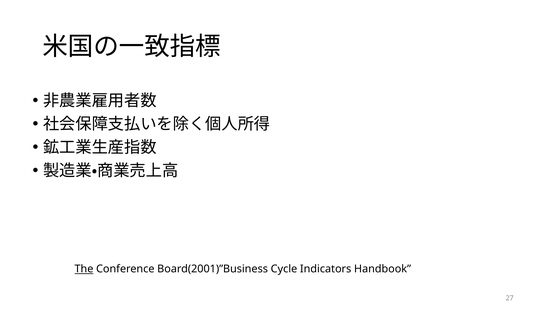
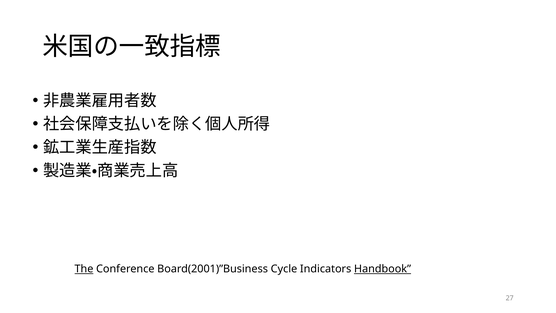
Handbook underline: none -> present
